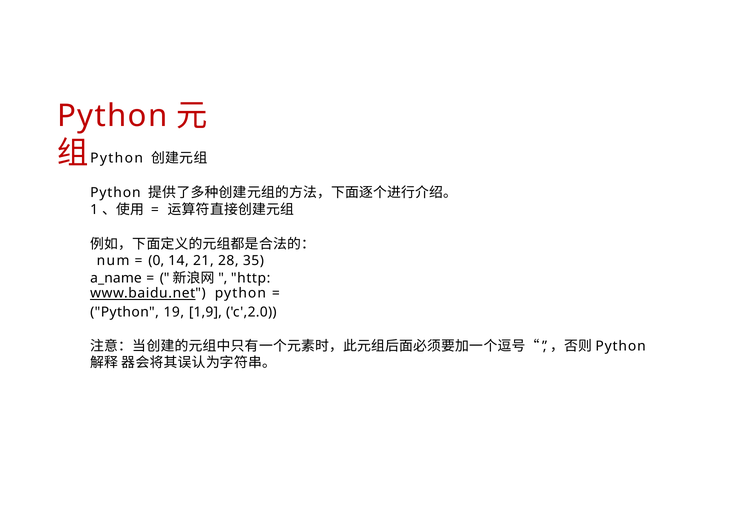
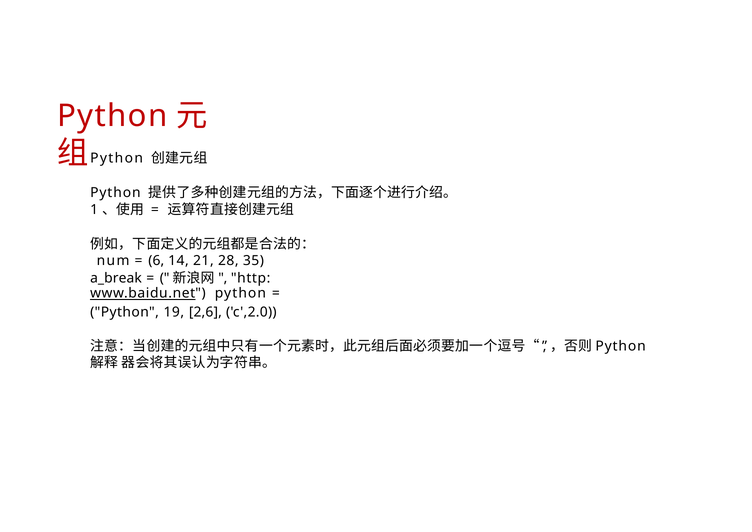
0: 0 -> 6
a_name: a_name -> a_break
1,9: 1,9 -> 2,6
